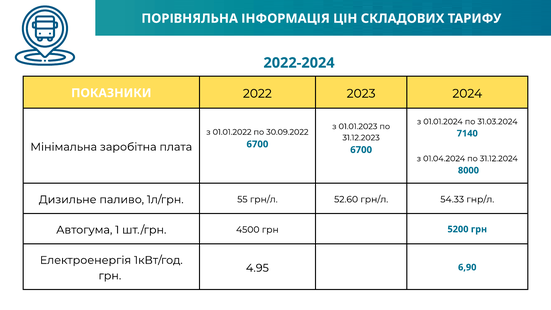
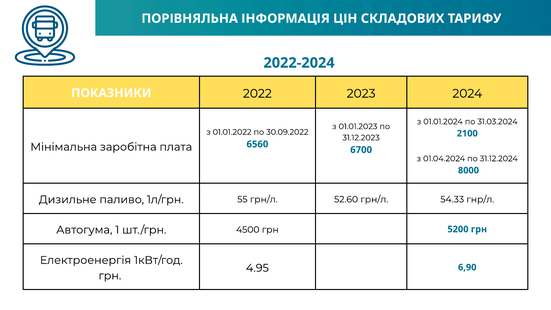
7140: 7140 -> 2100
6700 at (257, 144): 6700 -> 6560
